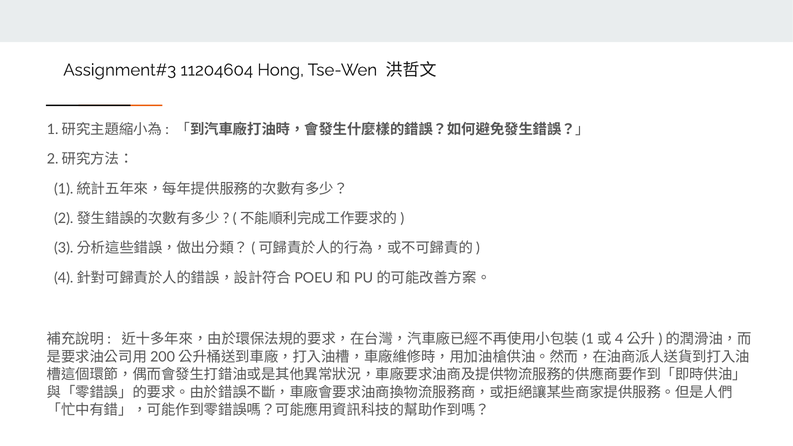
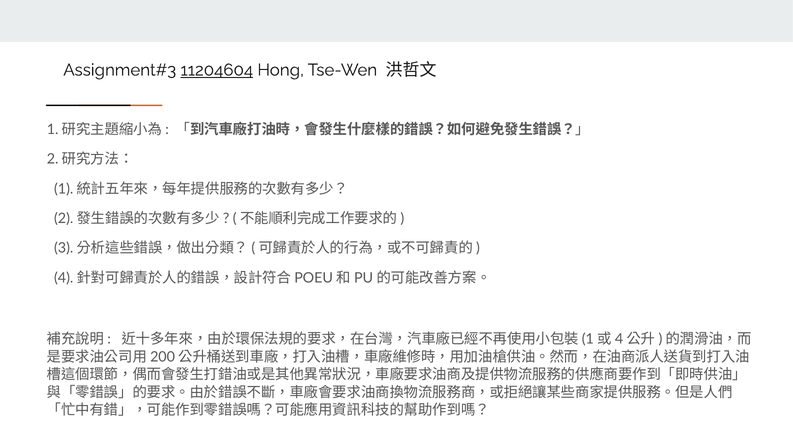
11204604 underline: none -> present
